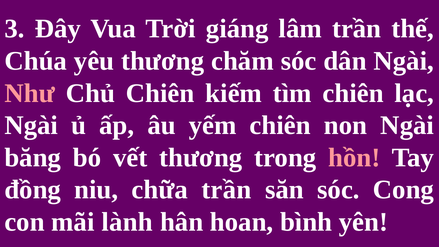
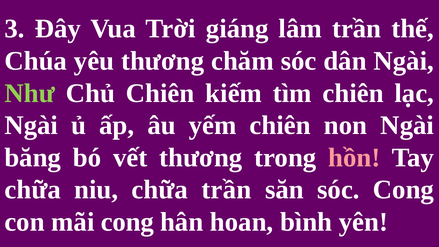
Như colour: pink -> light green
đồng at (33, 190): đồng -> chữa
mãi lành: lành -> cong
